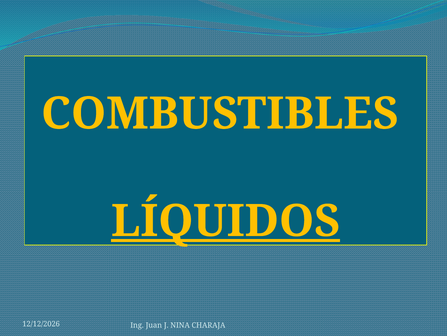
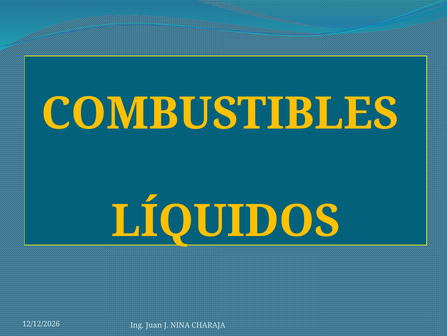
LÍQUIDOS underline: present -> none
